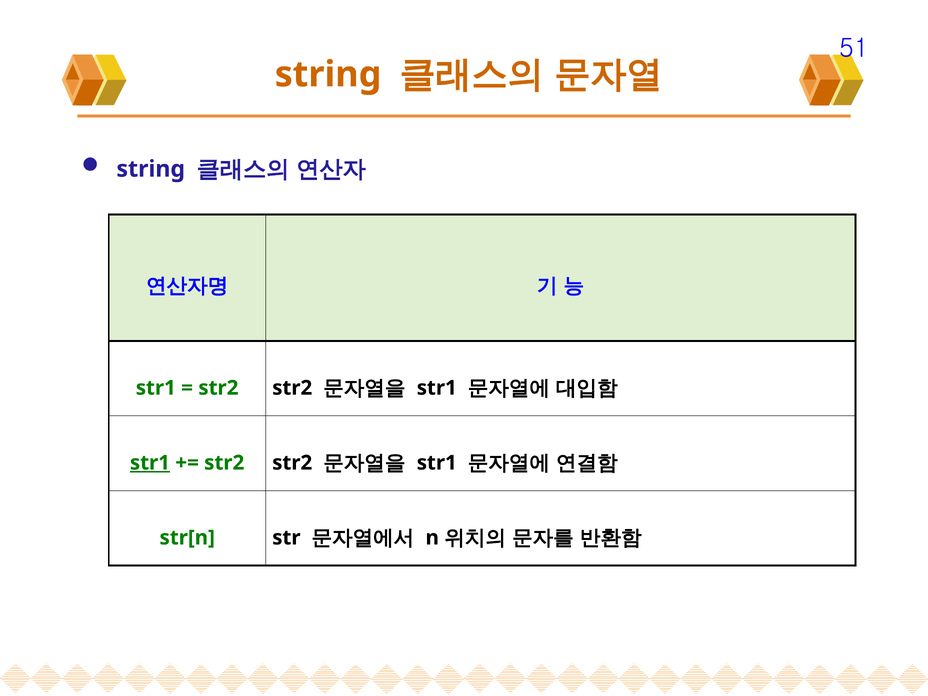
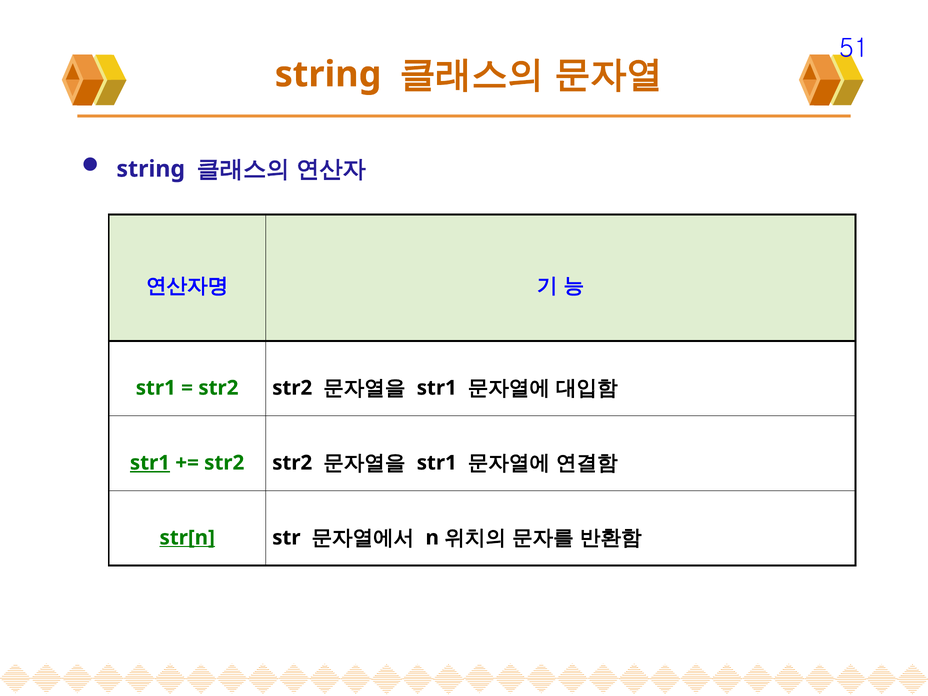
str[n underline: none -> present
